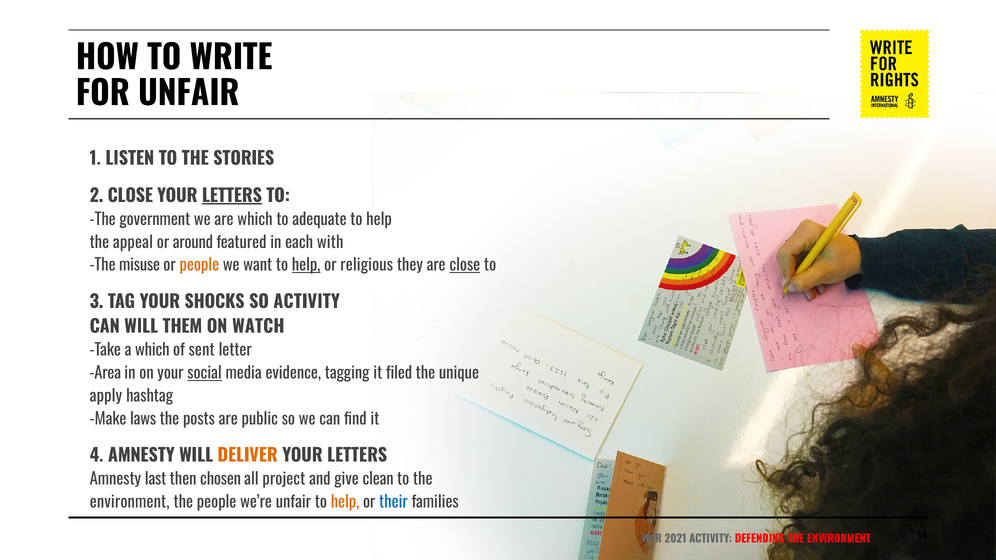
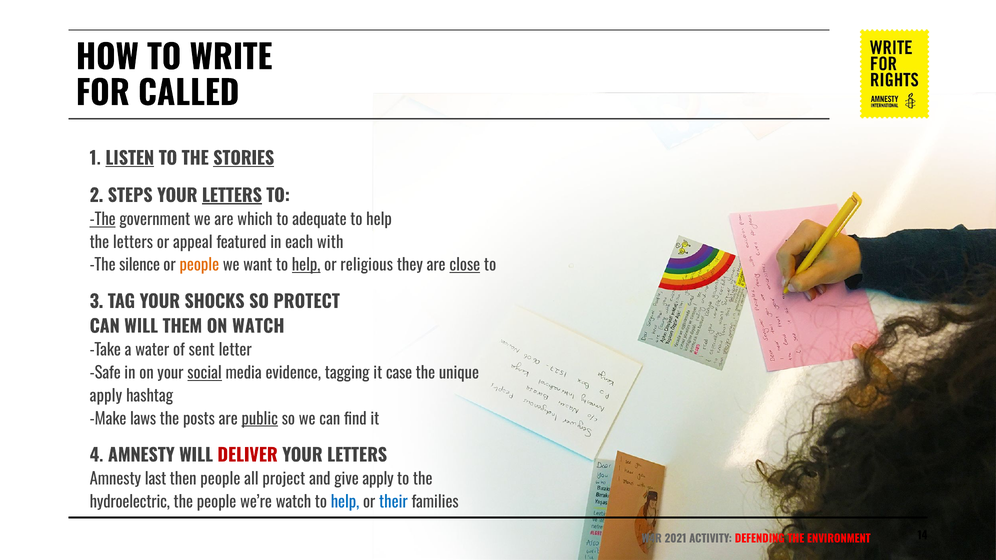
FOR UNFAIR: UNFAIR -> CALLED
LISTEN underline: none -> present
STORIES underline: none -> present
2 CLOSE: CLOSE -> STEPS
The at (103, 220) underline: none -> present
the appeal: appeal -> letters
around: around -> appeal
misuse: misuse -> silence
SO ACTIVITY: ACTIVITY -> PROTECT
a which: which -> water
Area: Area -> Safe
filed: filed -> case
public underline: none -> present
DELIVER colour: orange -> red
then chosen: chosen -> people
give clean: clean -> apply
environment at (130, 502): environment -> hydroelectric
we’re unfair: unfair -> watch
help at (345, 502) colour: orange -> blue
